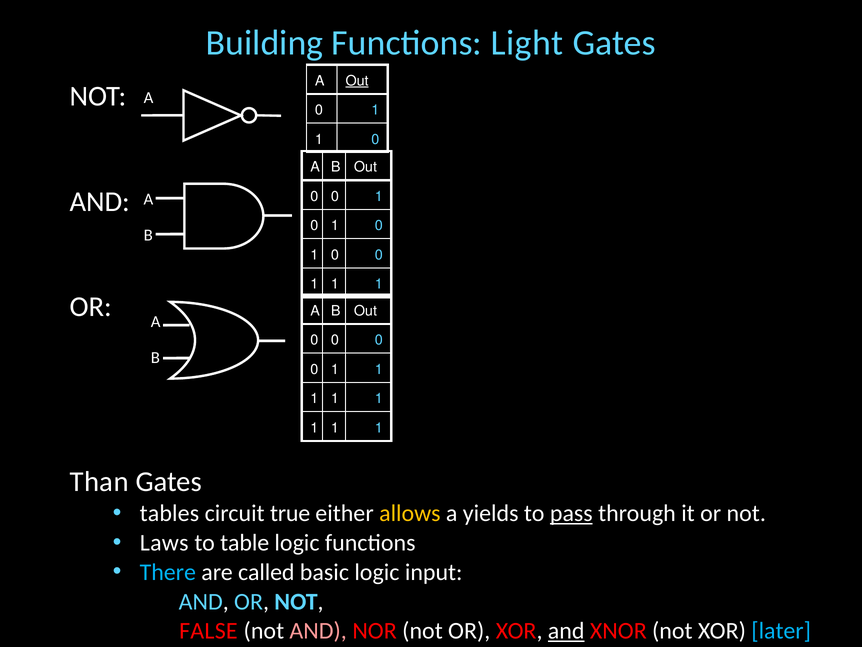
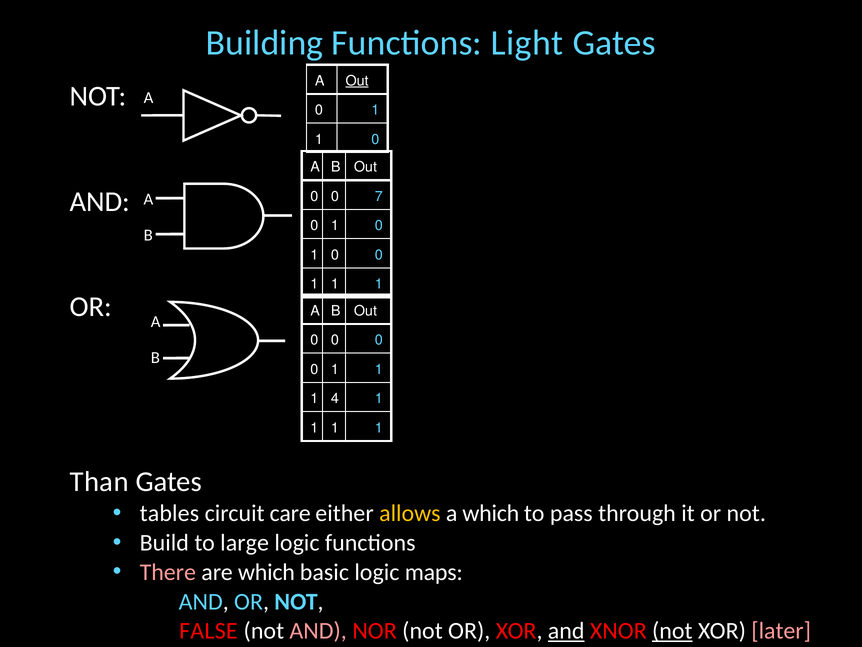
1 at (379, 196): 1 -> 7
1 at (335, 398): 1 -> 4
true: true -> care
a yields: yields -> which
pass underline: present -> none
Laws: Laws -> Build
table: table -> large
There colour: light blue -> pink
are called: called -> which
input: input -> maps
not at (672, 630) underline: none -> present
later colour: light blue -> pink
